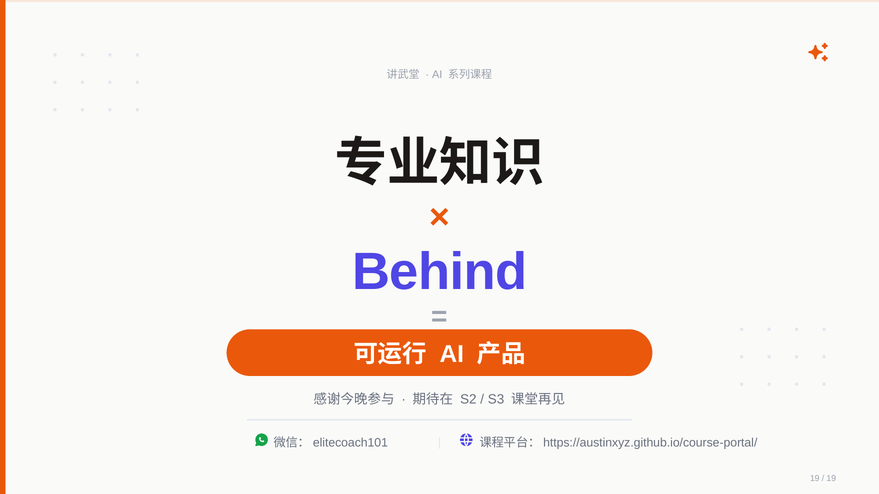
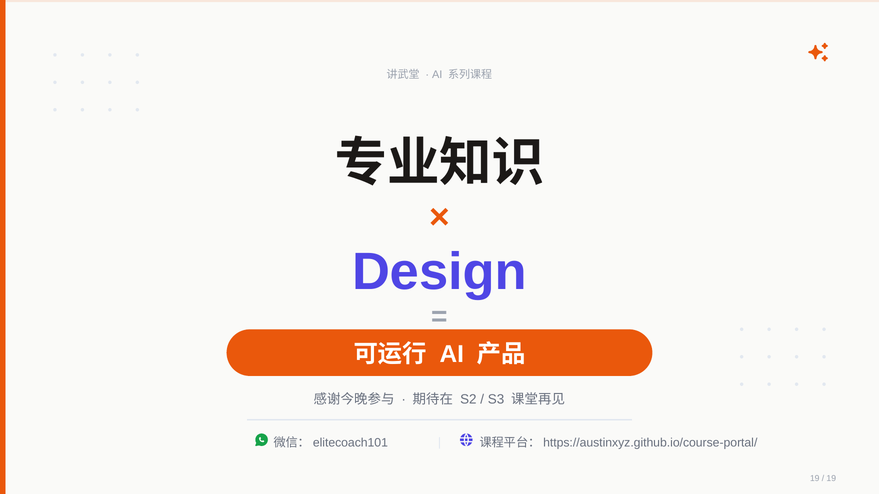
Behind: Behind -> Design
